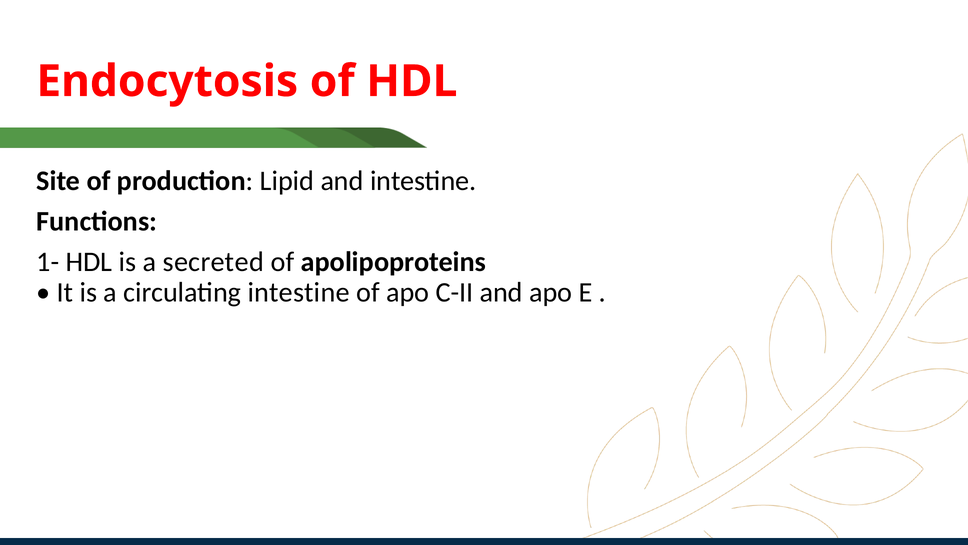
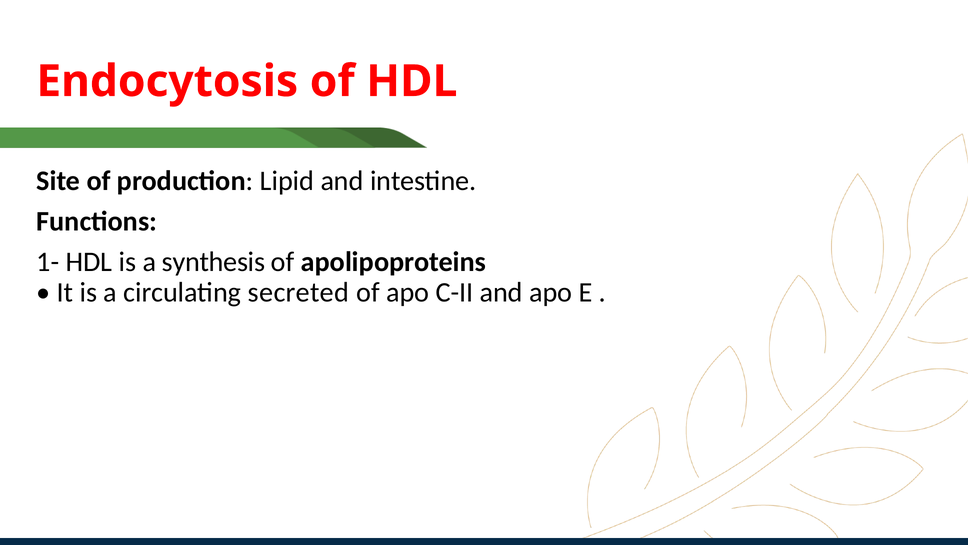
secreted: secreted -> synthesis
circulating intestine: intestine -> secreted
